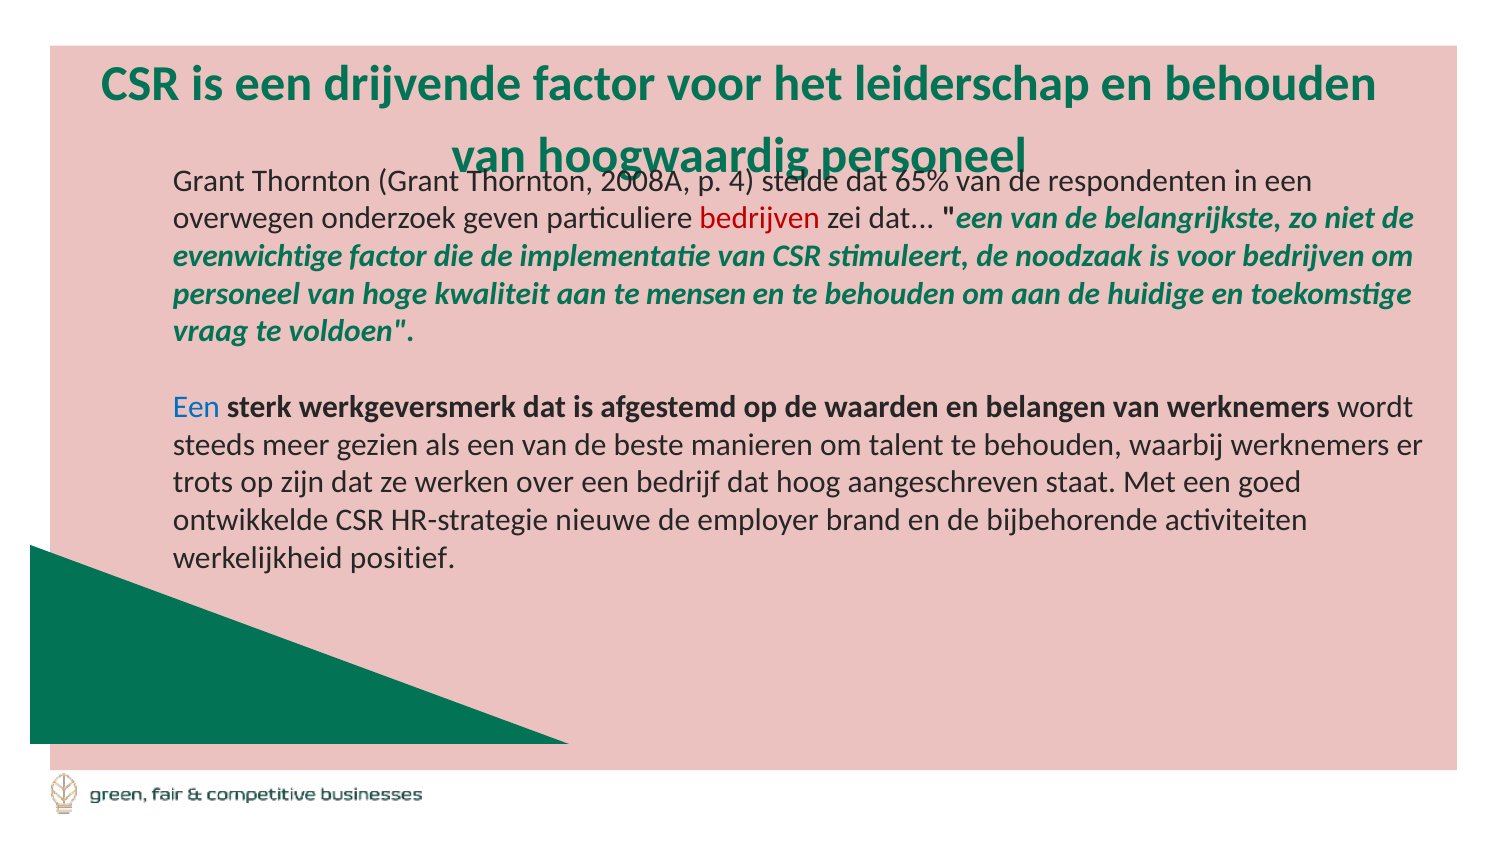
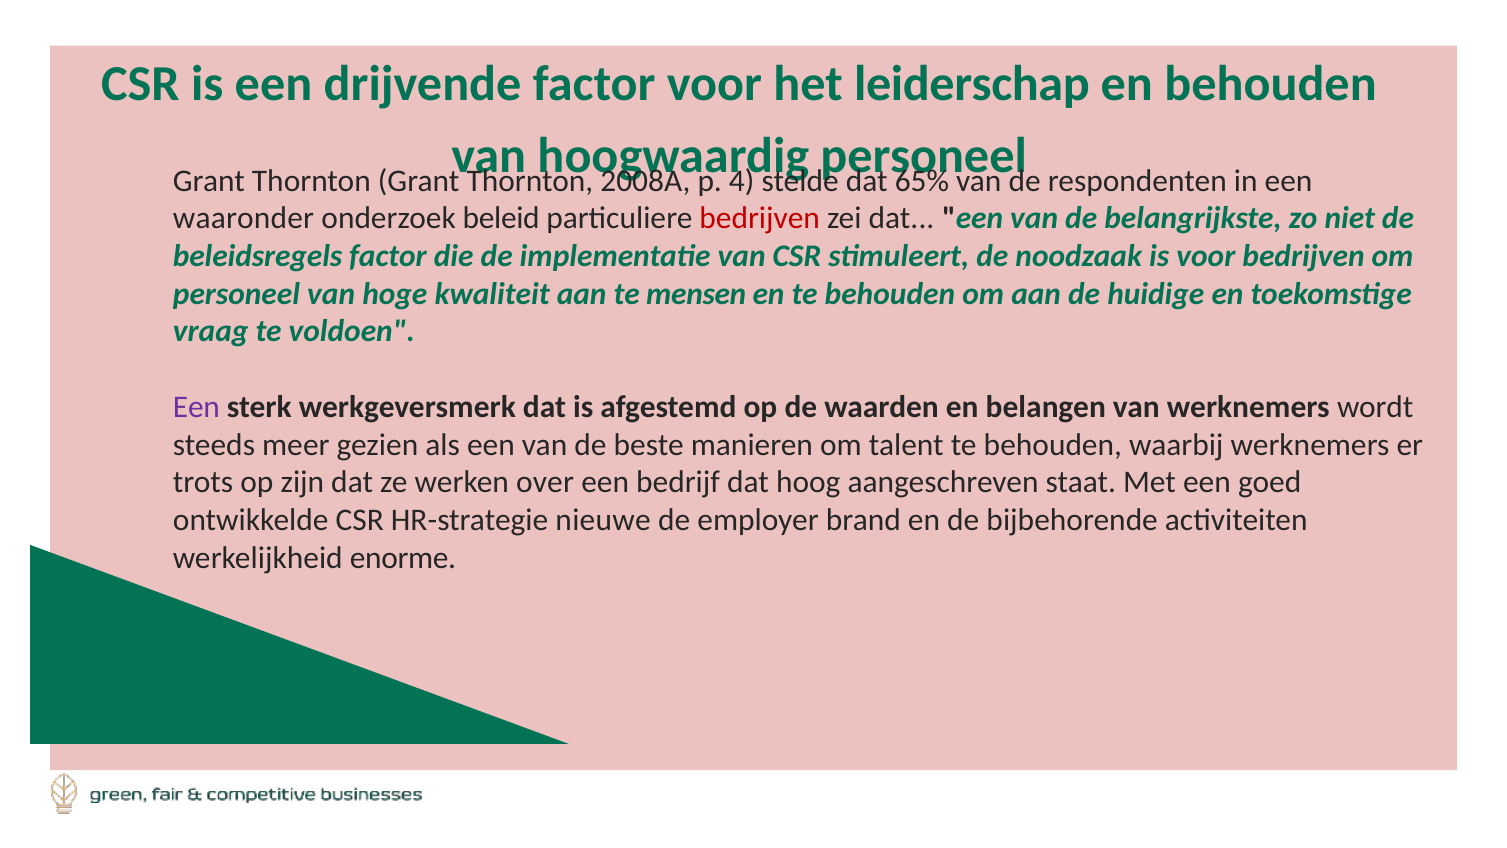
overwegen: overwegen -> waaronder
geven: geven -> beleid
evenwichtige: evenwichtige -> beleidsregels
Een at (196, 407) colour: blue -> purple
positief: positief -> enorme
